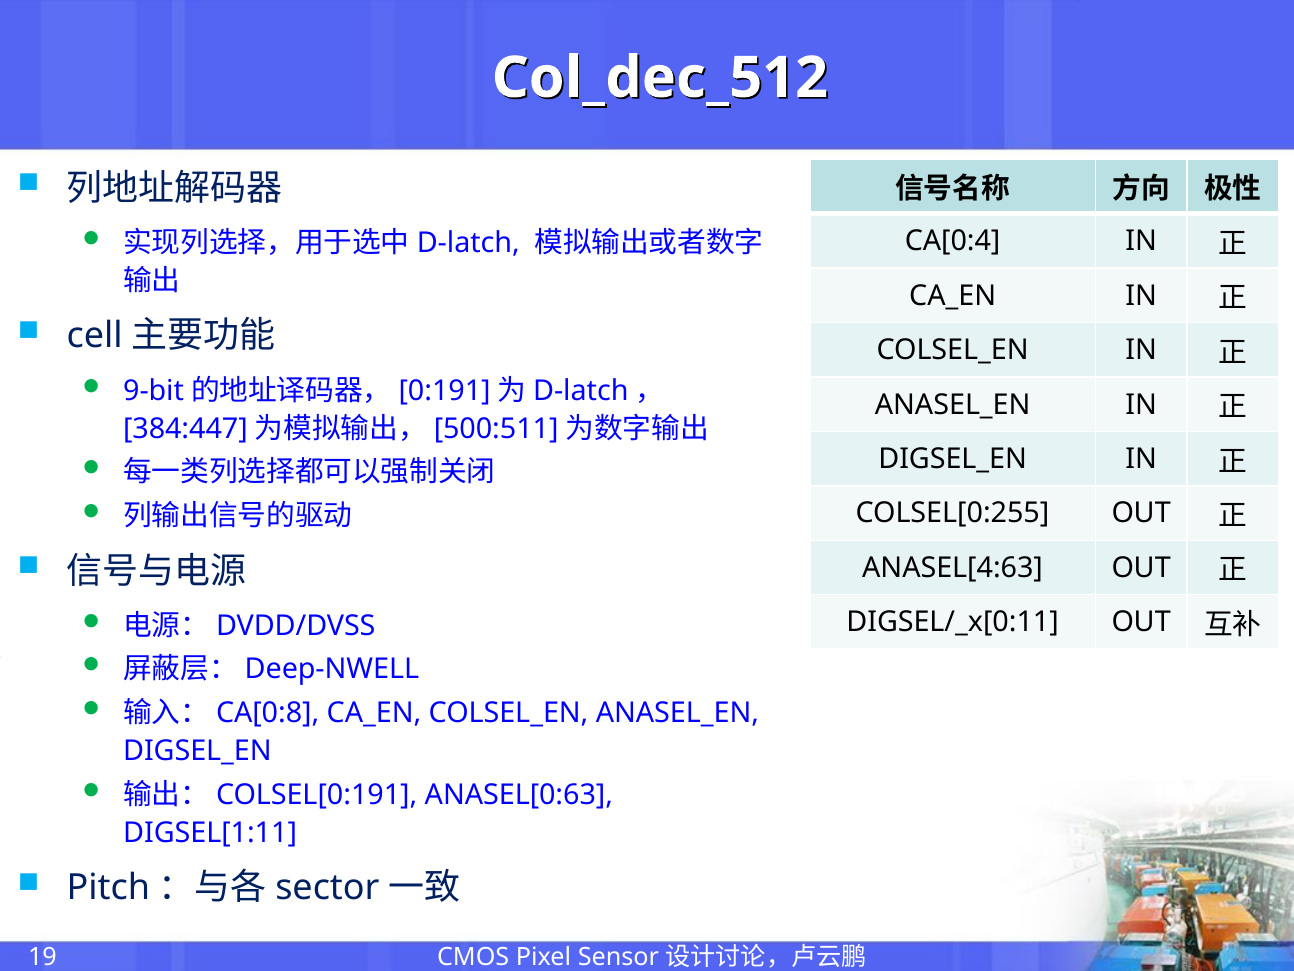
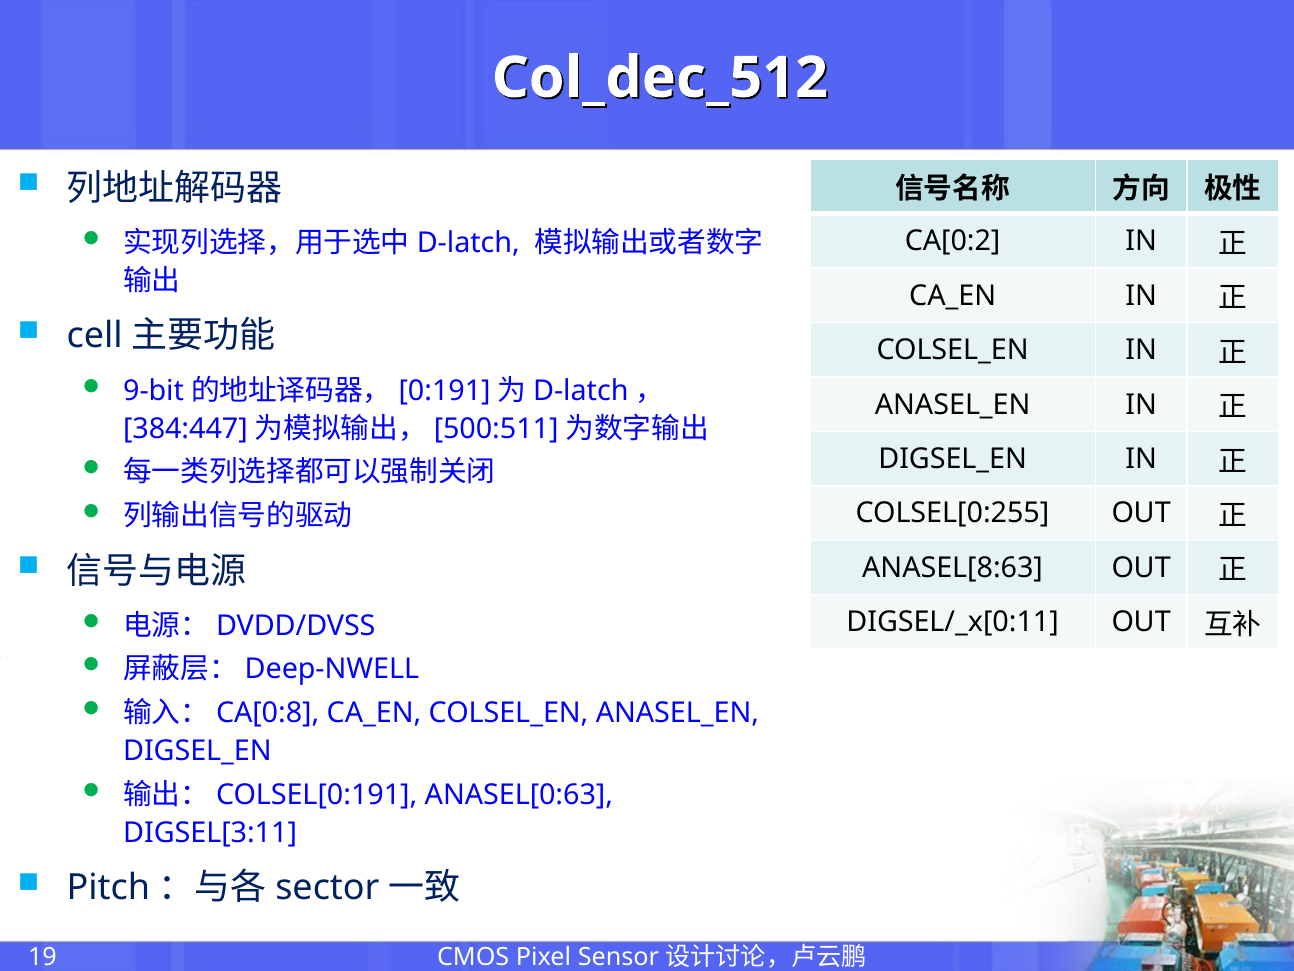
CA[0:4: CA[0:4 -> CA[0:2
ANASEL[4:63: ANASEL[4:63 -> ANASEL[8:63
DIGSEL[1:11: DIGSEL[1:11 -> DIGSEL[3:11
